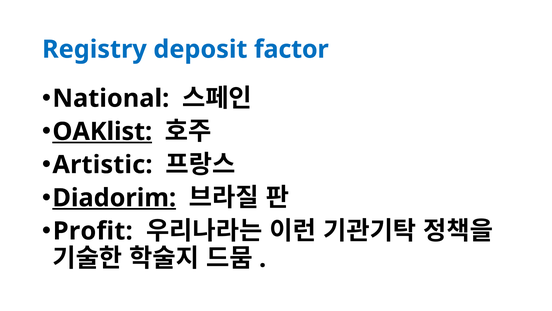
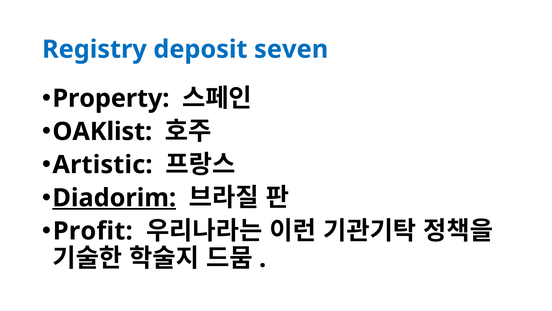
factor: factor -> seven
National: National -> Property
OAKlist underline: present -> none
